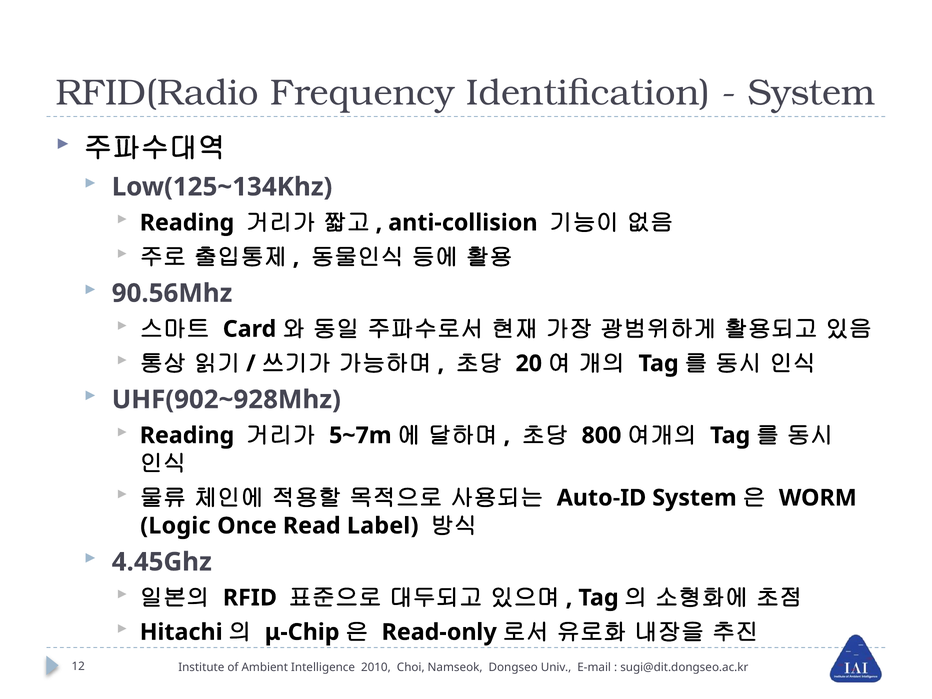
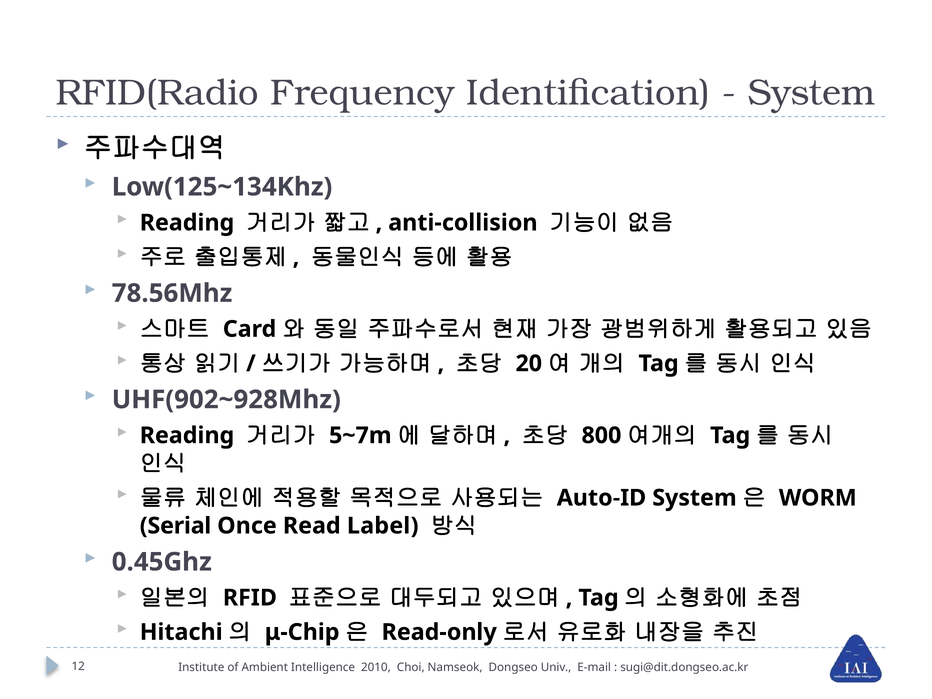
90.56Mhz: 90.56Mhz -> 78.56Mhz
Logic: Logic -> Serial
4.45Ghz: 4.45Ghz -> 0.45Ghz
